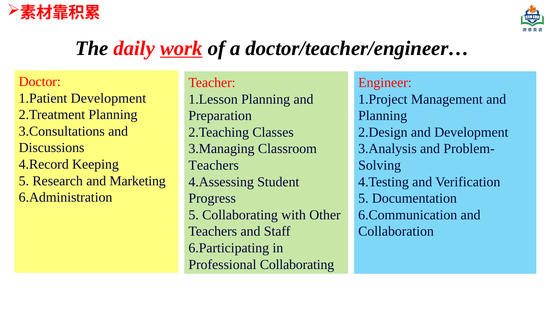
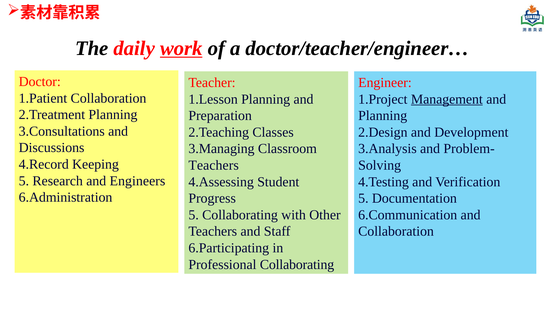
Development at (108, 98): Development -> Collaboration
Management underline: none -> present
Marketing: Marketing -> Engineers
